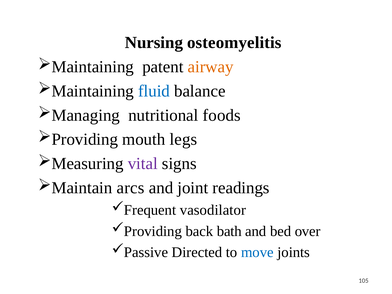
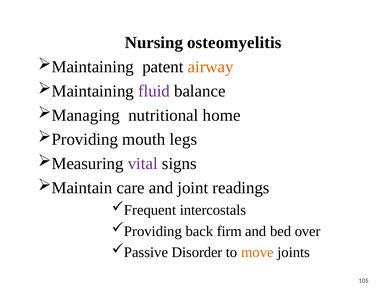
fluid colour: blue -> purple
foods: foods -> home
arcs: arcs -> care
vasodilator: vasodilator -> intercostals
bath: bath -> firm
Directed: Directed -> Disorder
move colour: blue -> orange
